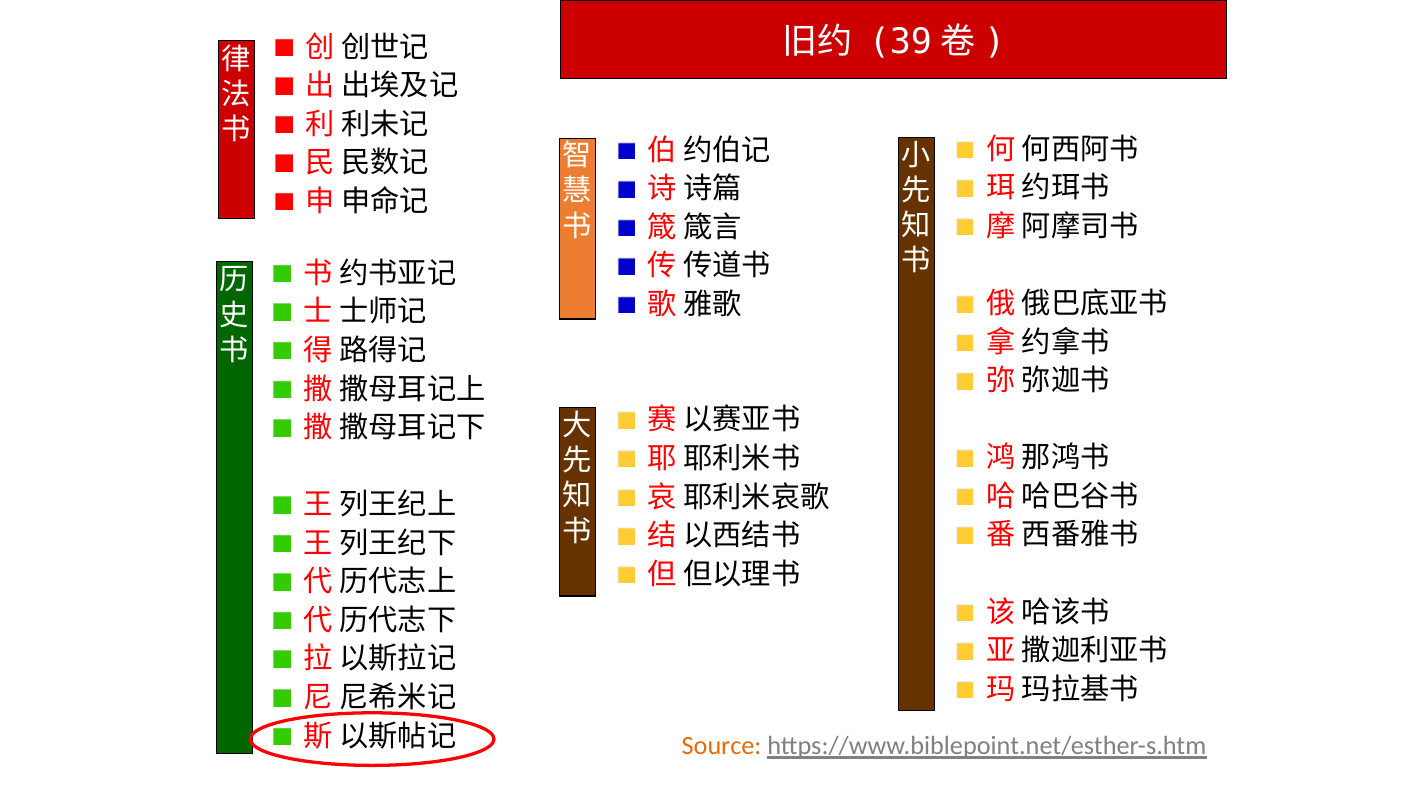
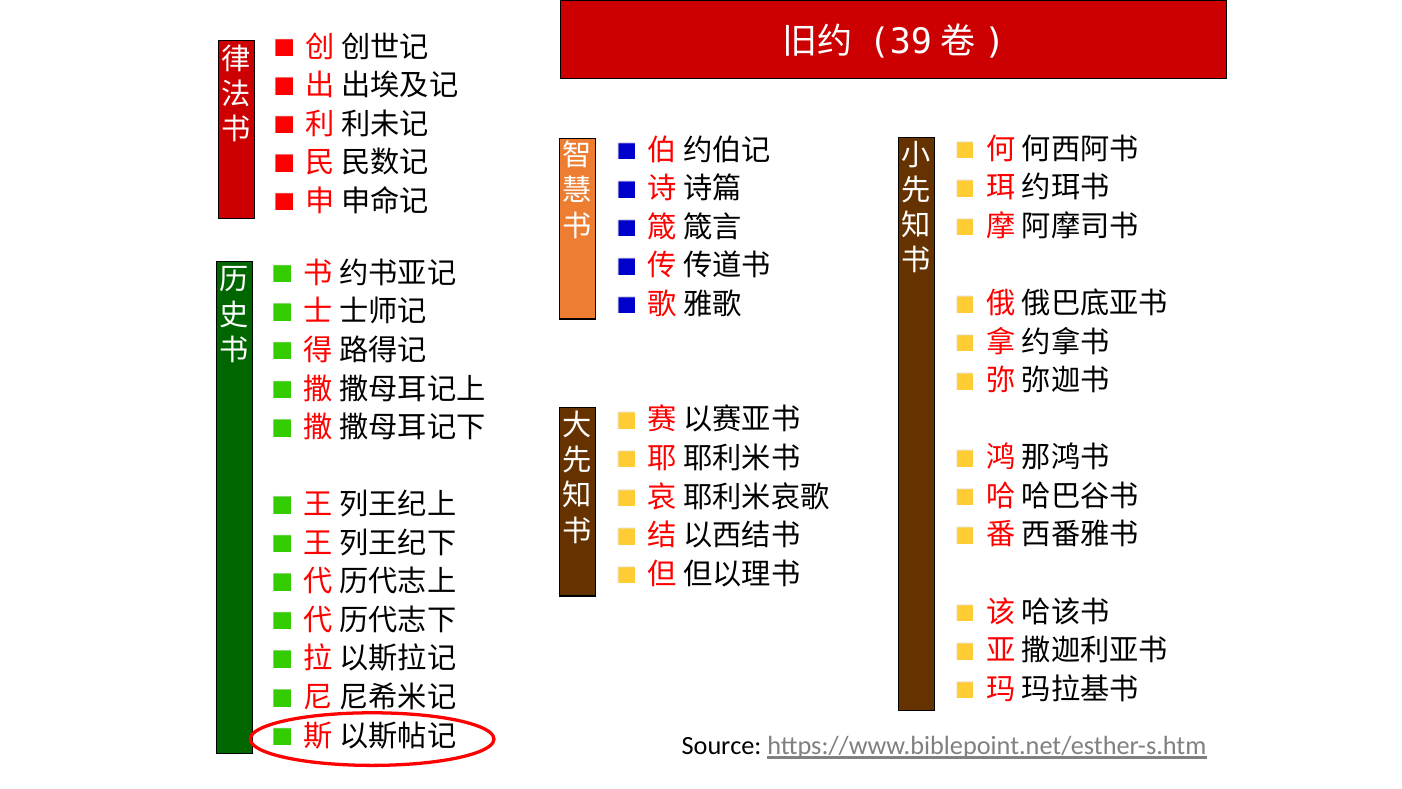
Source colour: orange -> black
